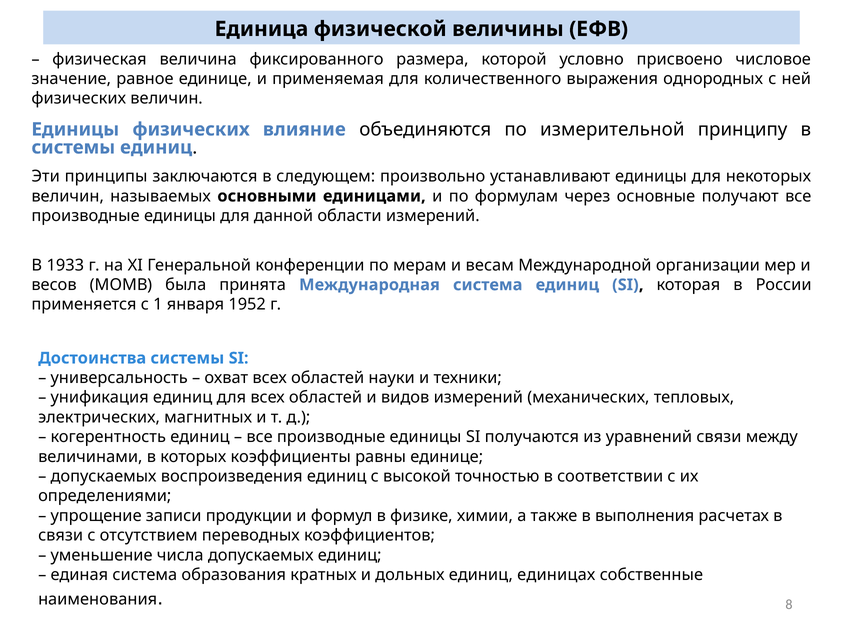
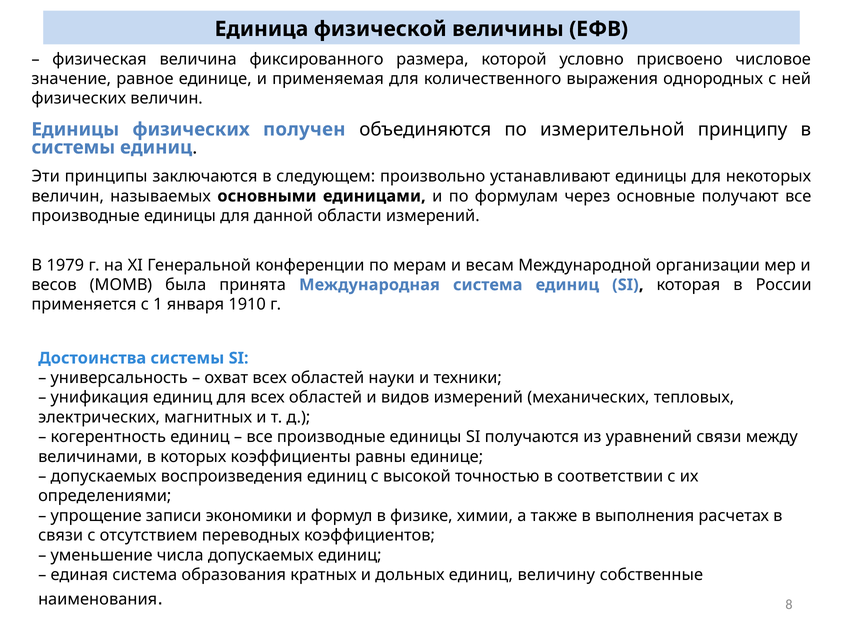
влияние: влияние -> получен
1933: 1933 -> 1979
1952: 1952 -> 1910
продукции: продукции -> экономики
единицах: единицах -> величину
